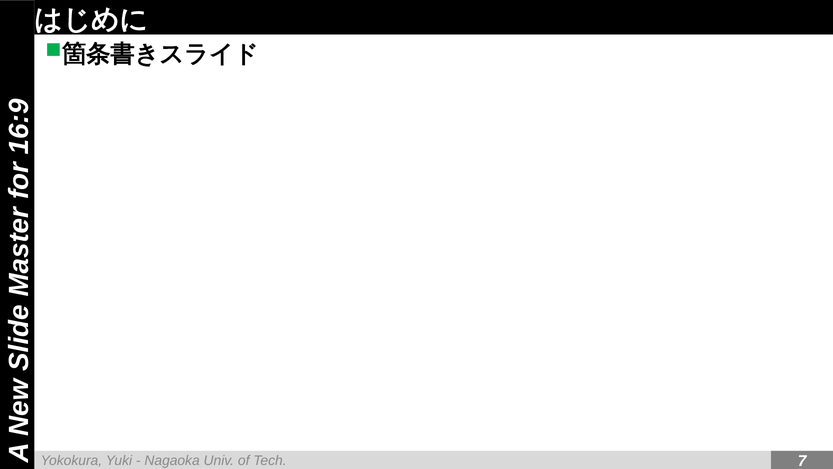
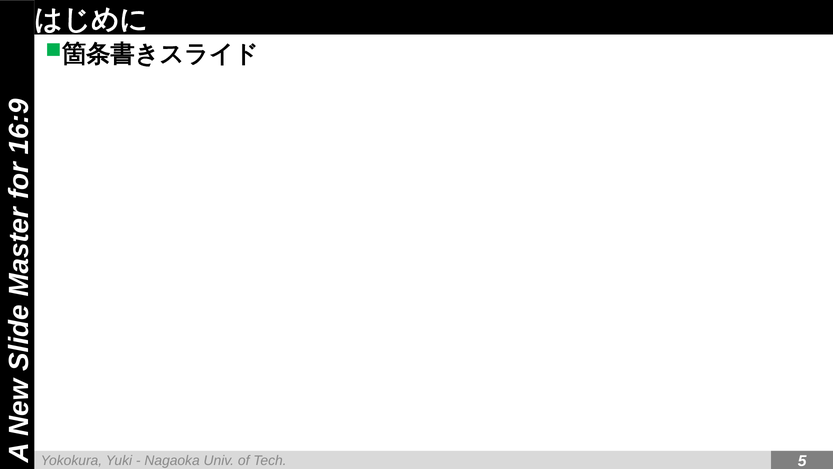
7: 7 -> 5
